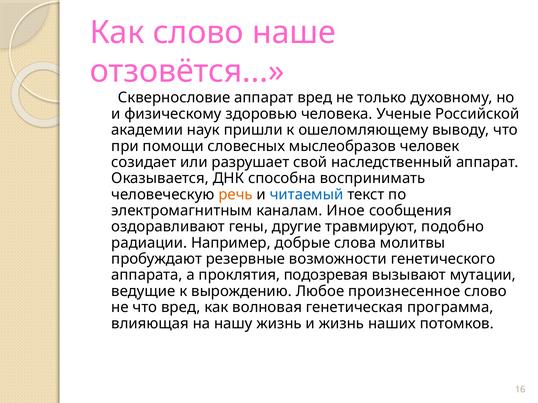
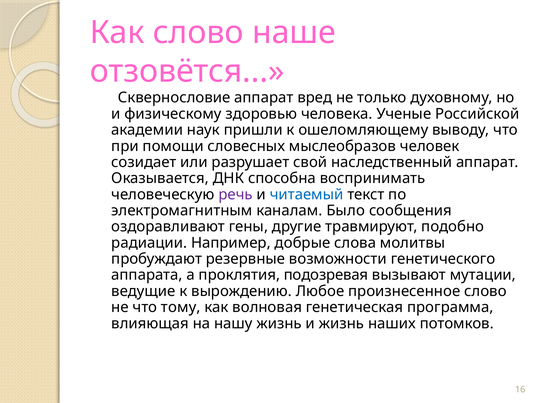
речь colour: orange -> purple
Иное: Иное -> Было
что вред: вред -> тому
